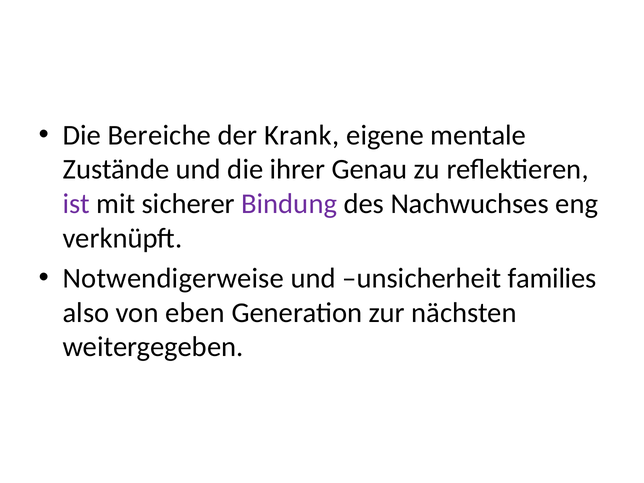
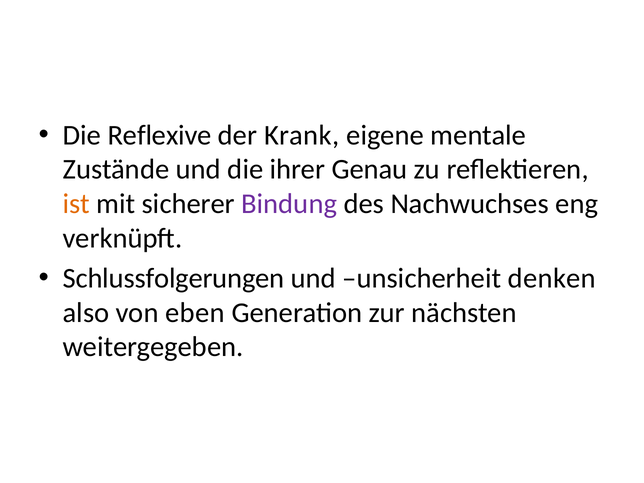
Bereiche: Bereiche -> Reflexive
ist colour: purple -> orange
Notwendigerweise: Notwendigerweise -> Schlussfolgerungen
families: families -> denken
